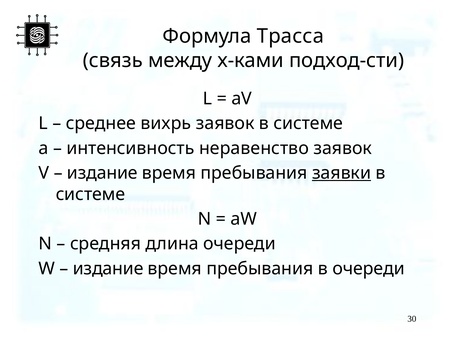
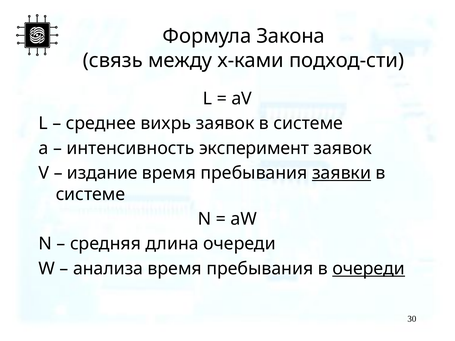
Трасса: Трасса -> Закона
неравенство: неравенство -> эксперимент
издание at (108, 269): издание -> анализа
очереди at (369, 269) underline: none -> present
